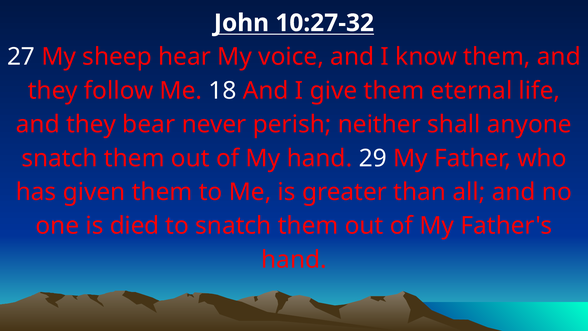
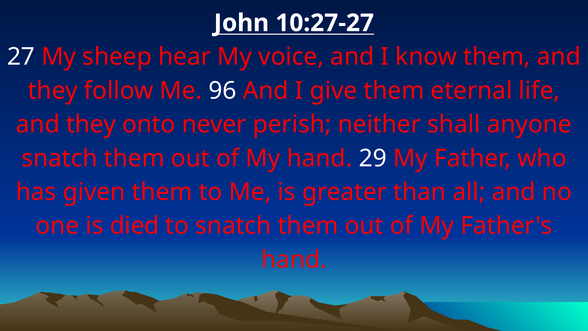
10:27-32: 10:27-32 -> 10:27-27
18: 18 -> 96
bear: bear -> onto
